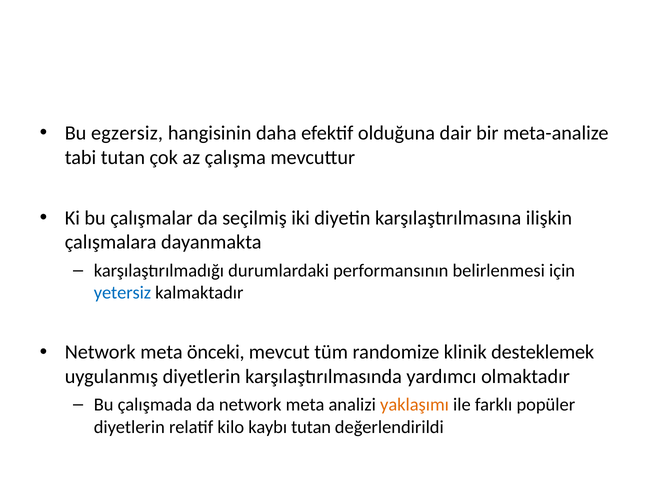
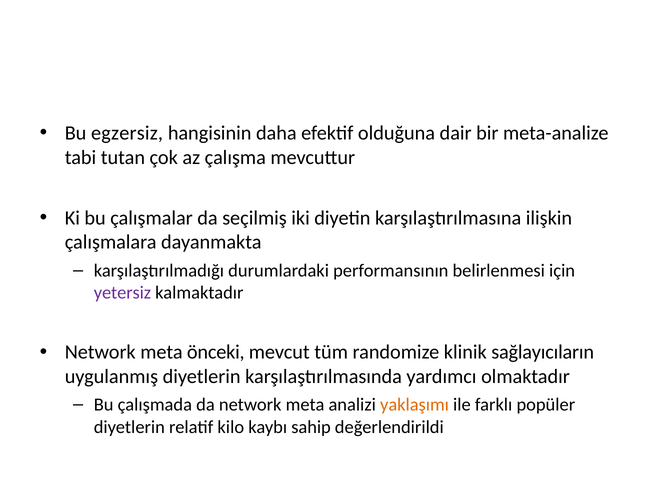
yetersiz colour: blue -> purple
desteklemek: desteklemek -> sağlayıcıların
kaybı tutan: tutan -> sahip
